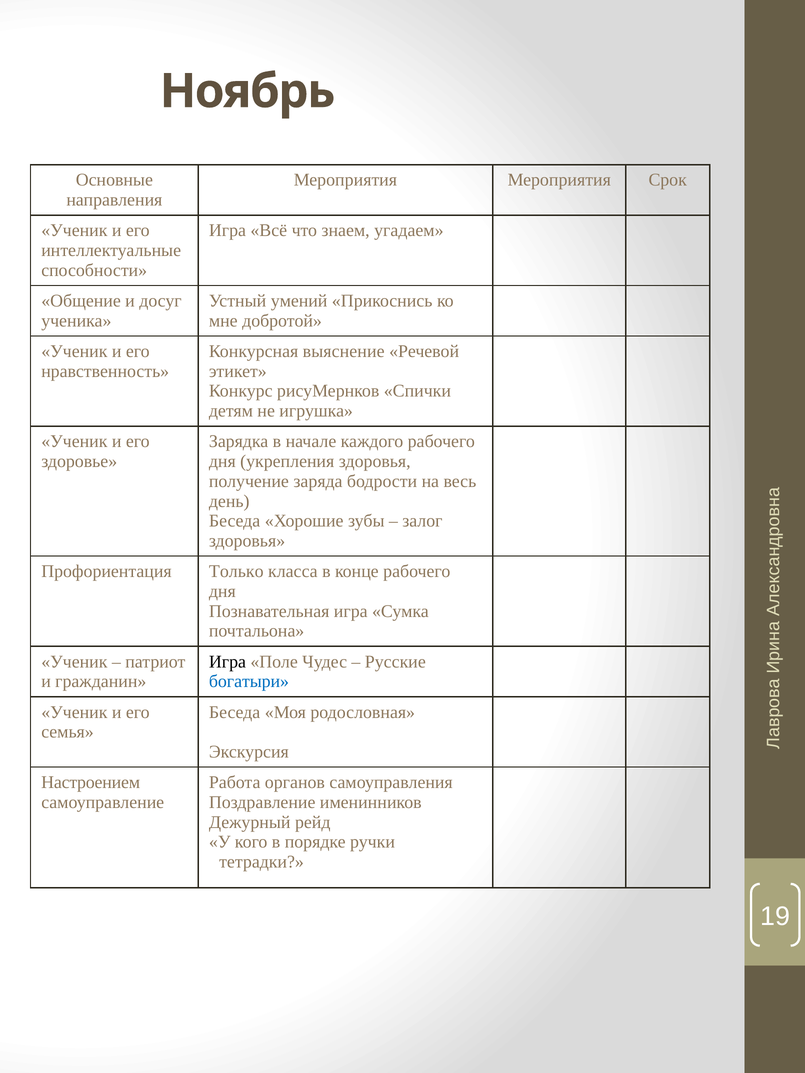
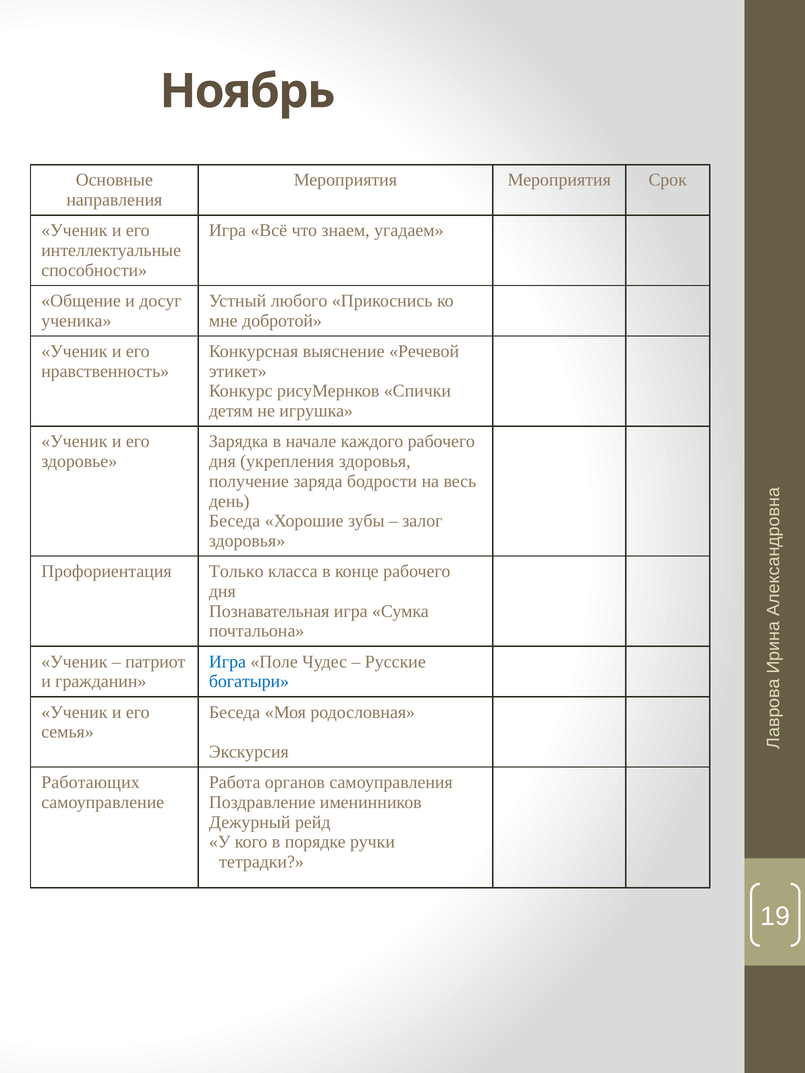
умений: умений -> любого
Игра at (227, 662) colour: black -> blue
Настроением: Настроением -> Работающих
